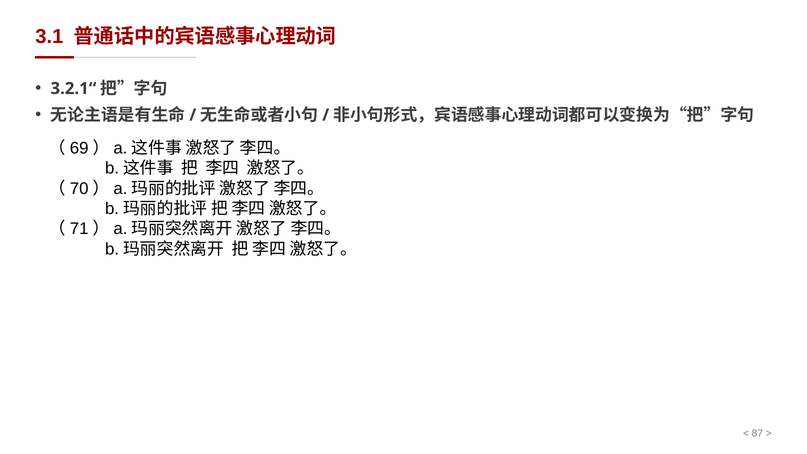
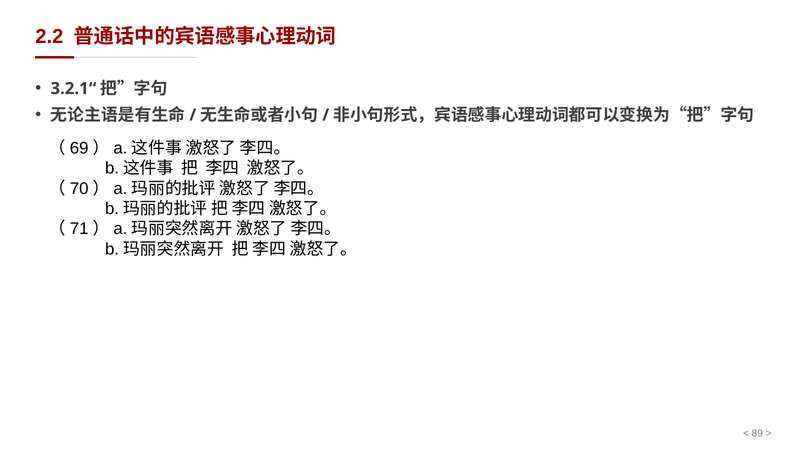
3.1: 3.1 -> 2.2
87: 87 -> 89
